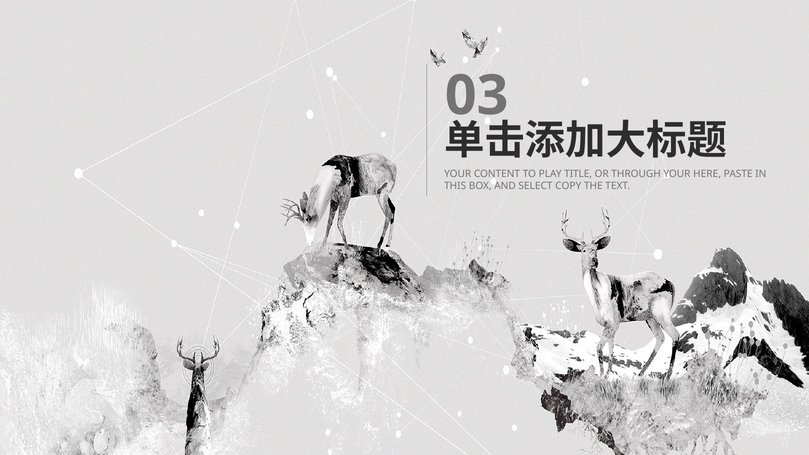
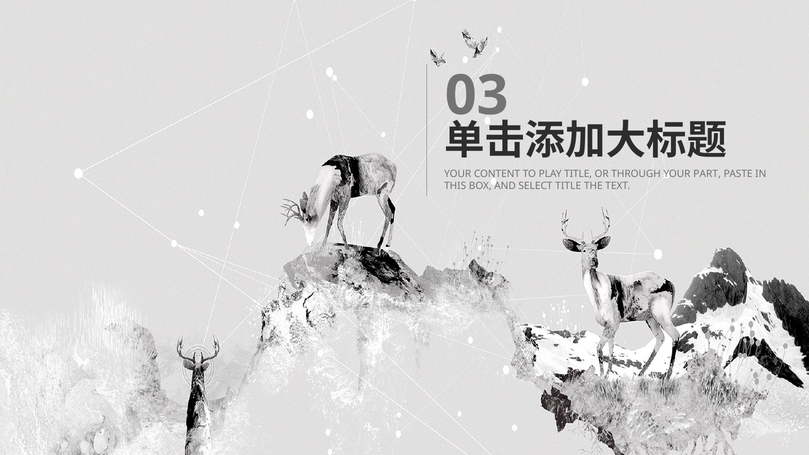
HERE: HERE -> PART
SELECT COPY: COPY -> TITLE
